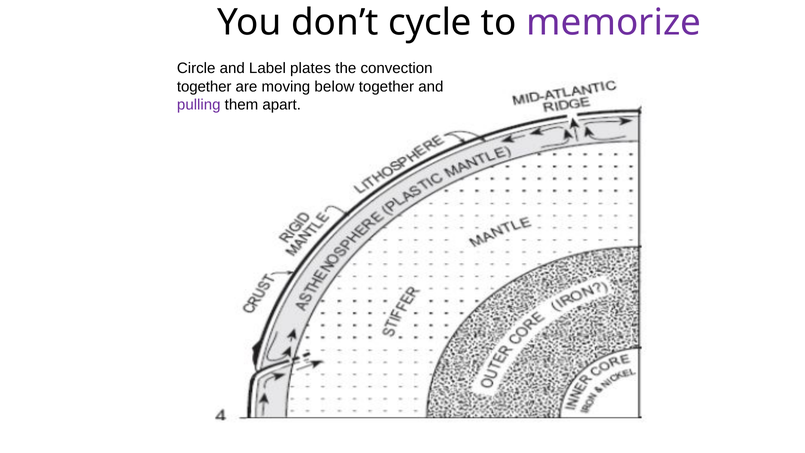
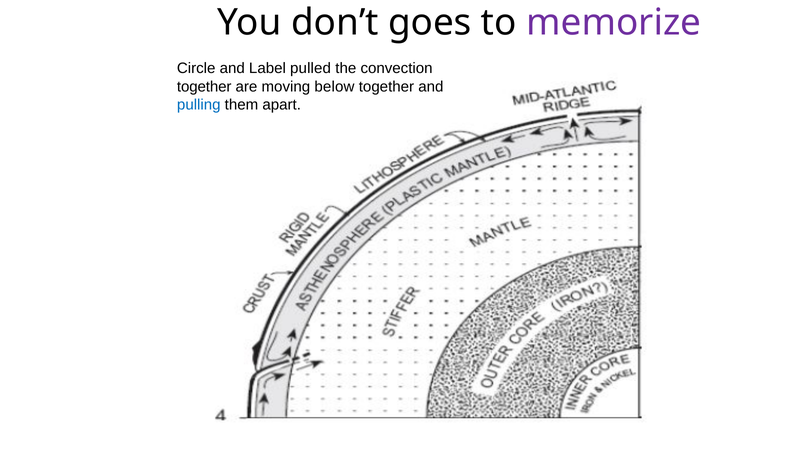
cycle: cycle -> goes
plates: plates -> pulled
pulling colour: purple -> blue
